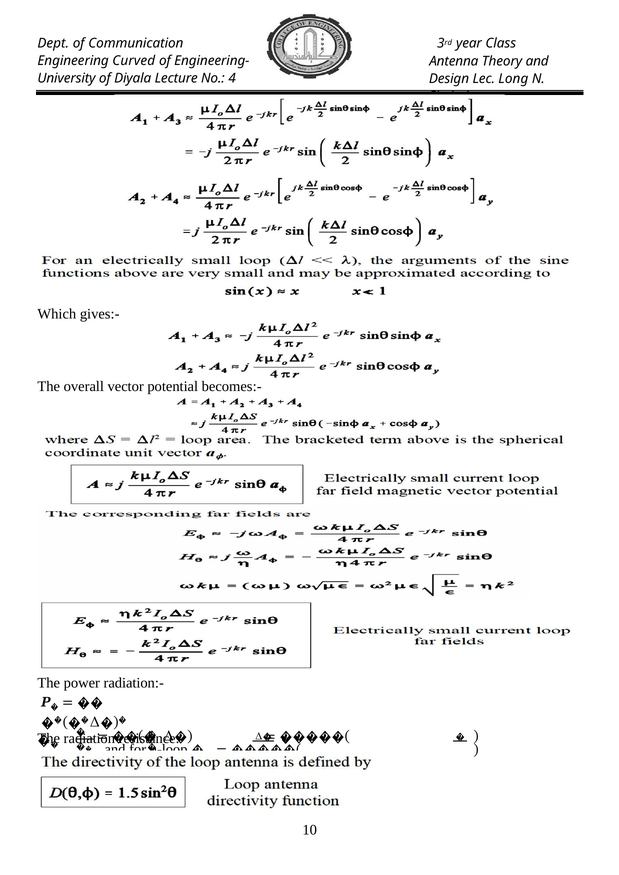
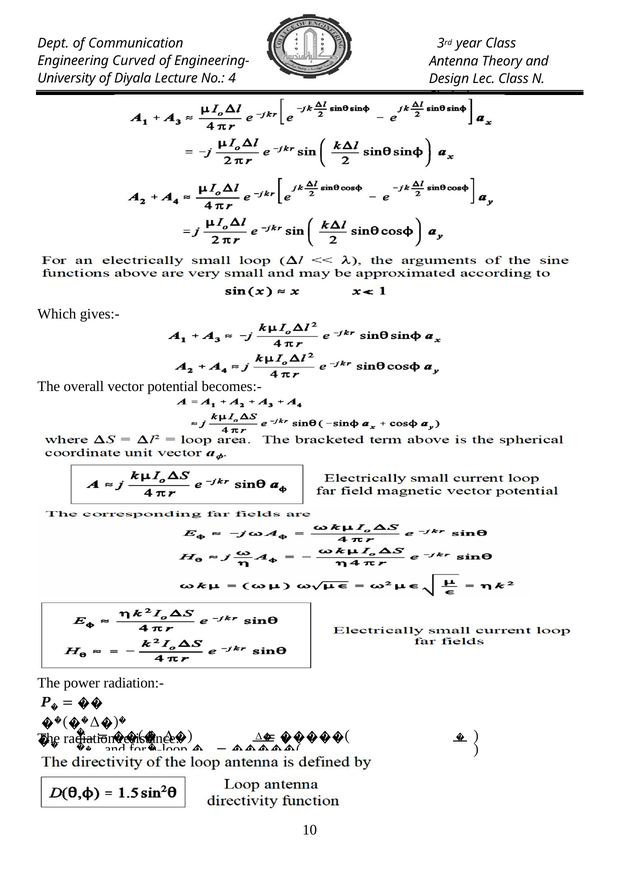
Lec Long: Long -> Class
